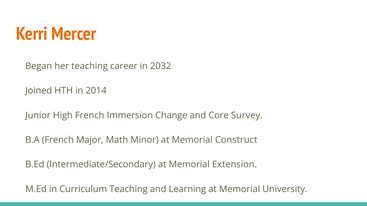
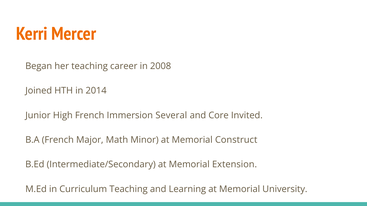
2032: 2032 -> 2008
Change: Change -> Several
Survey: Survey -> Invited
